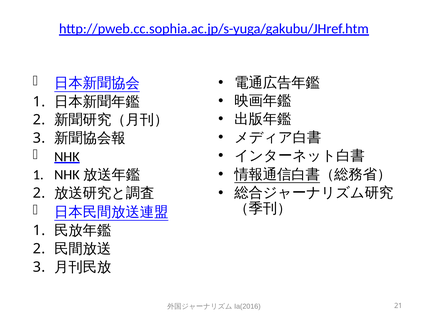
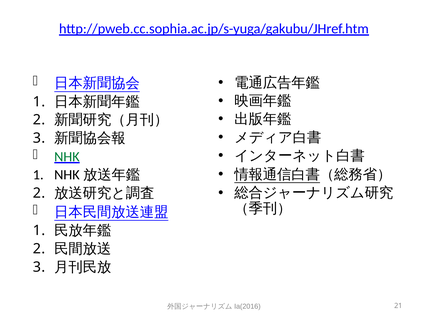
NHK colour: black -> green
